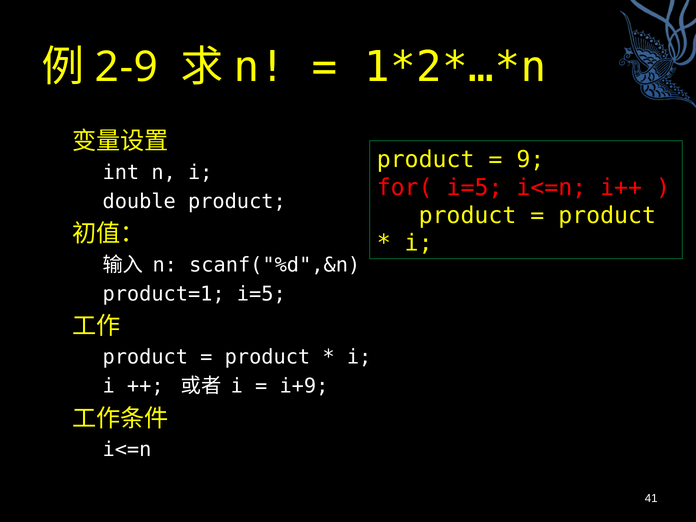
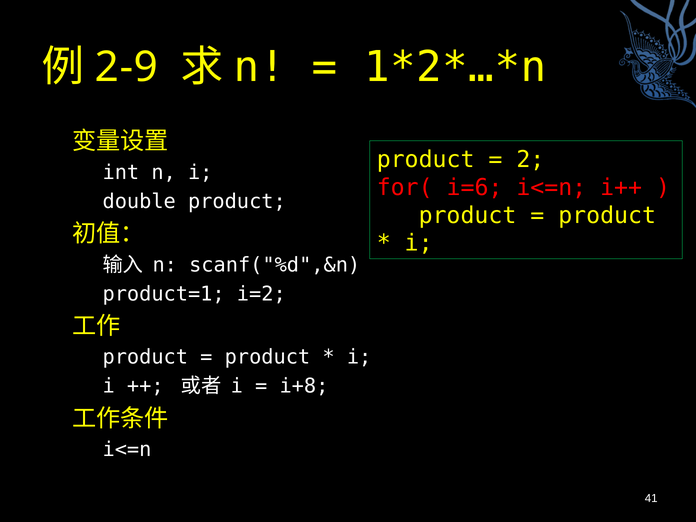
9: 9 -> 2
for( i=5: i=5 -> i=6
product=1 i=5: i=5 -> i=2
i+9: i+9 -> i+8
